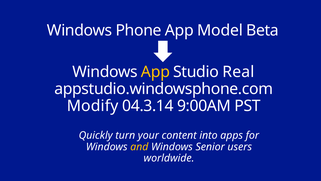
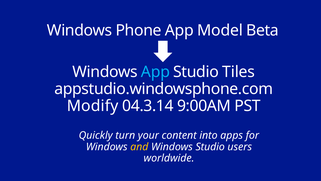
App at (155, 72) colour: yellow -> light blue
Real: Real -> Tiles
Windows Senior: Senior -> Studio
